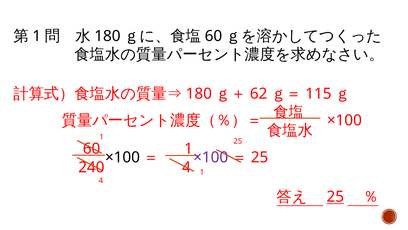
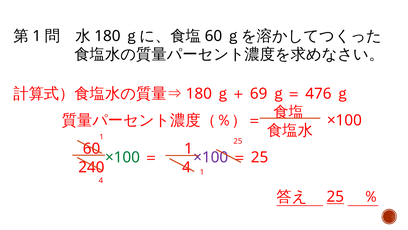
62: 62 -> 69
115: 115 -> 476
×100 at (122, 157) colour: black -> green
